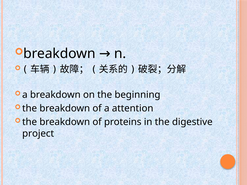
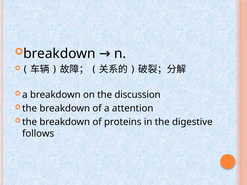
beginning: beginning -> discussion
project: project -> follows
